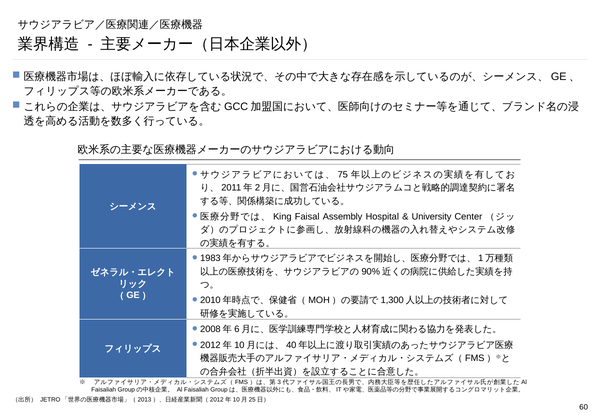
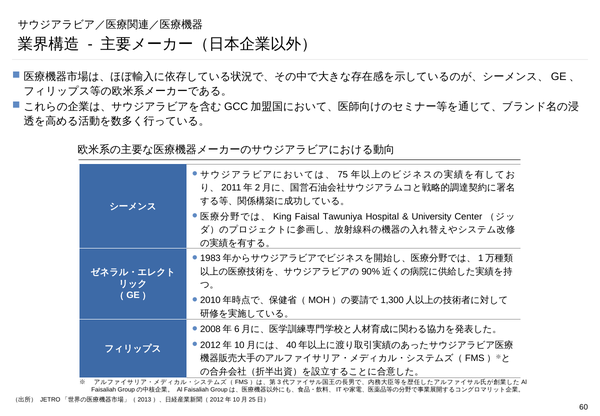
Assembly: Assembly -> Tawuniya
